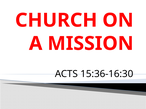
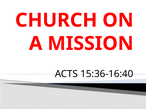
15:36-16:30: 15:36-16:30 -> 15:36-16:40
